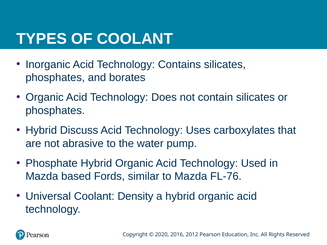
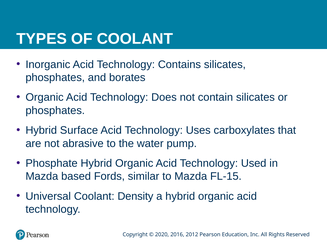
Discuss: Discuss -> Surface
FL-76: FL-76 -> FL-15
